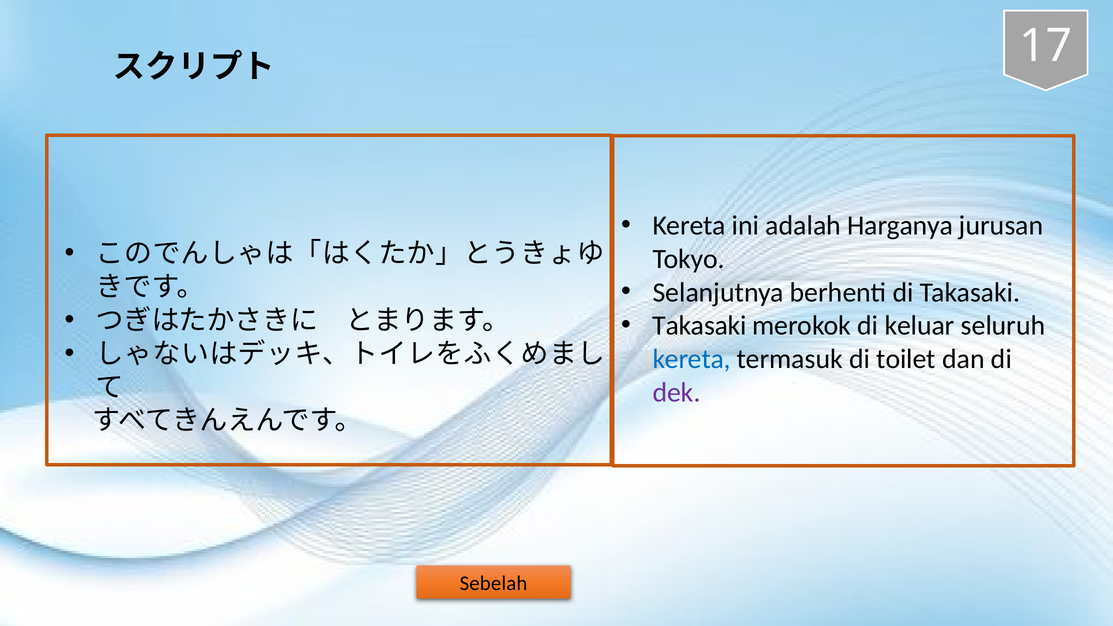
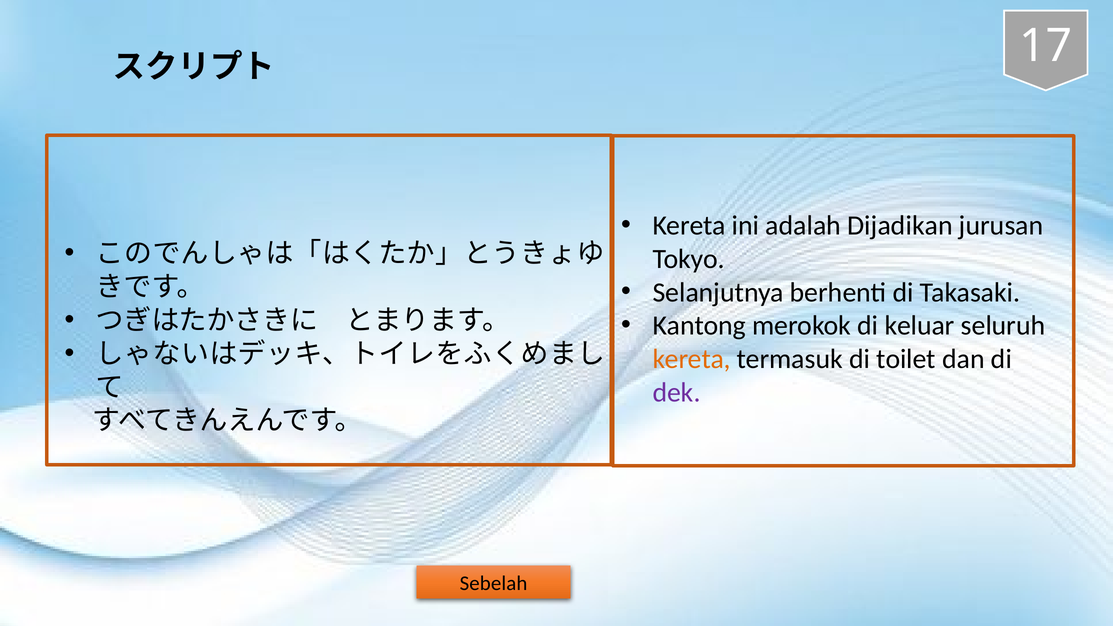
Harganya: Harganya -> Dijadikan
Takasaki at (699, 326): Takasaki -> Kantong
kereta at (692, 359) colour: blue -> orange
